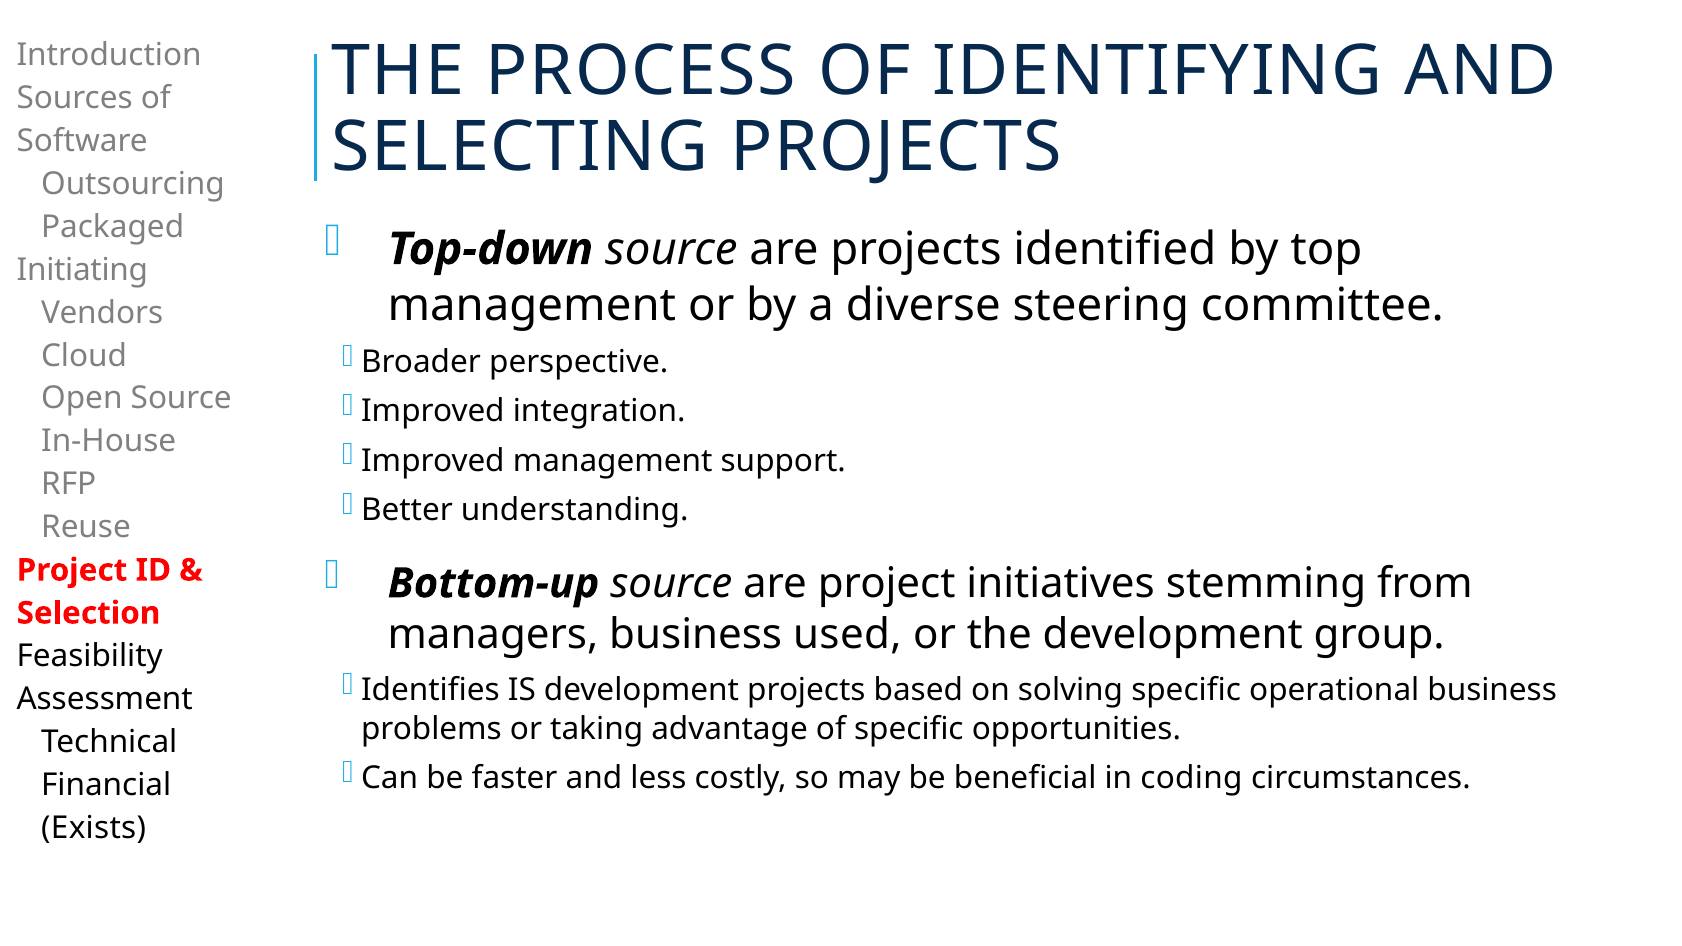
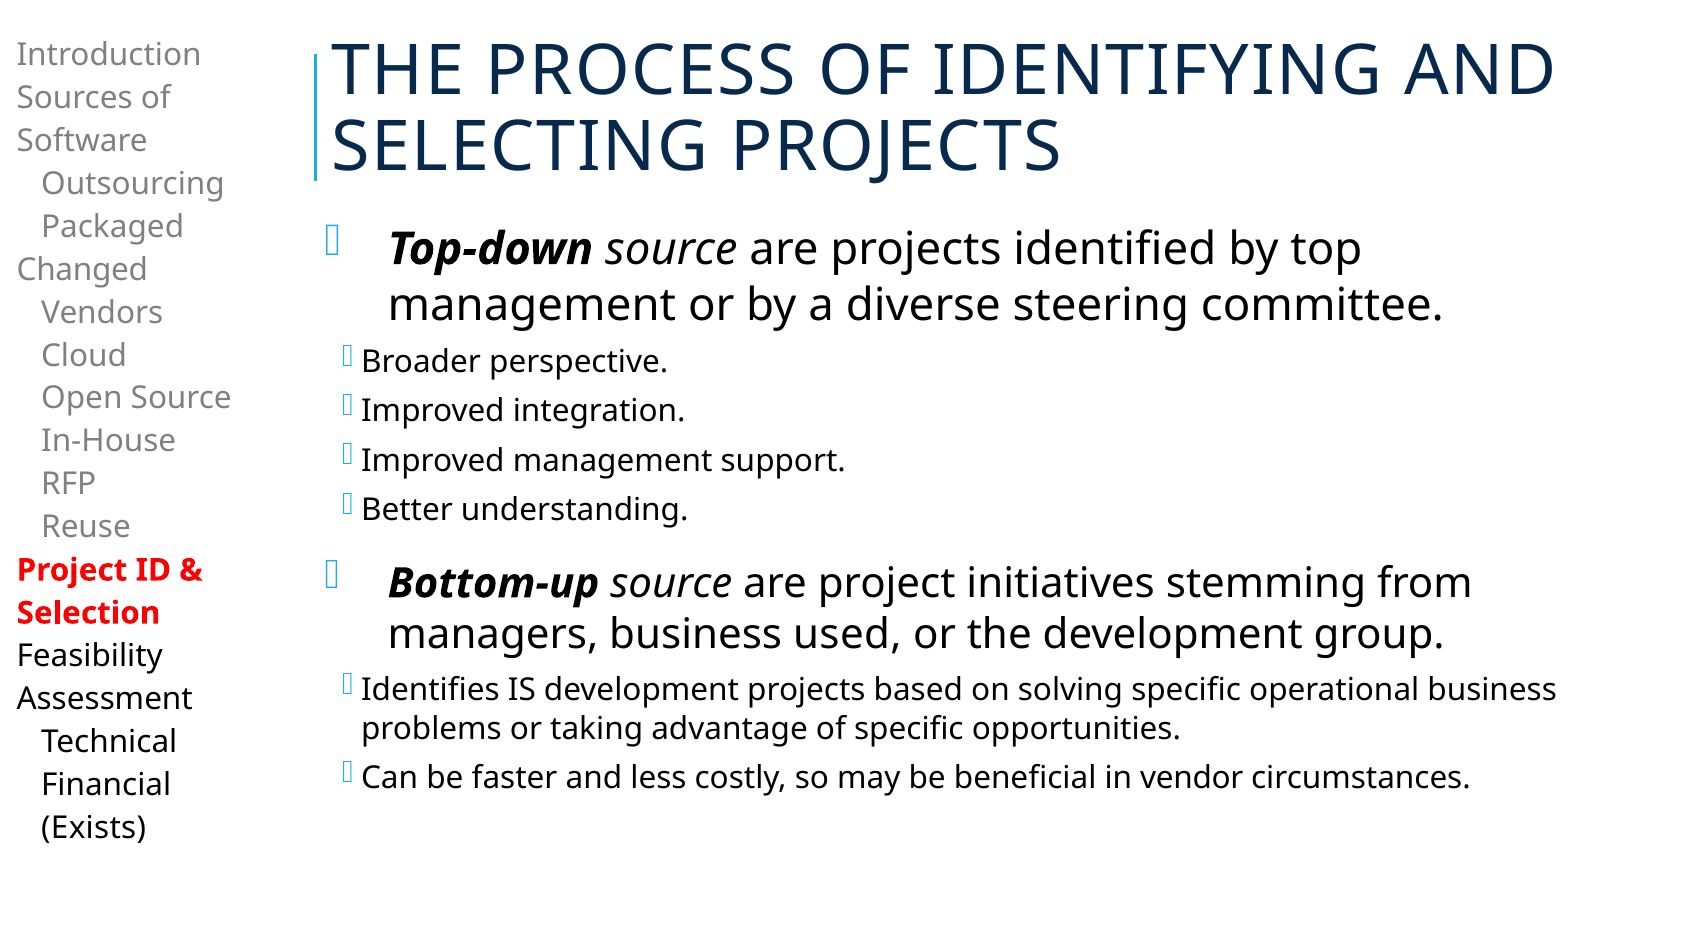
Initiating: Initiating -> Changed
coding: coding -> vendor
